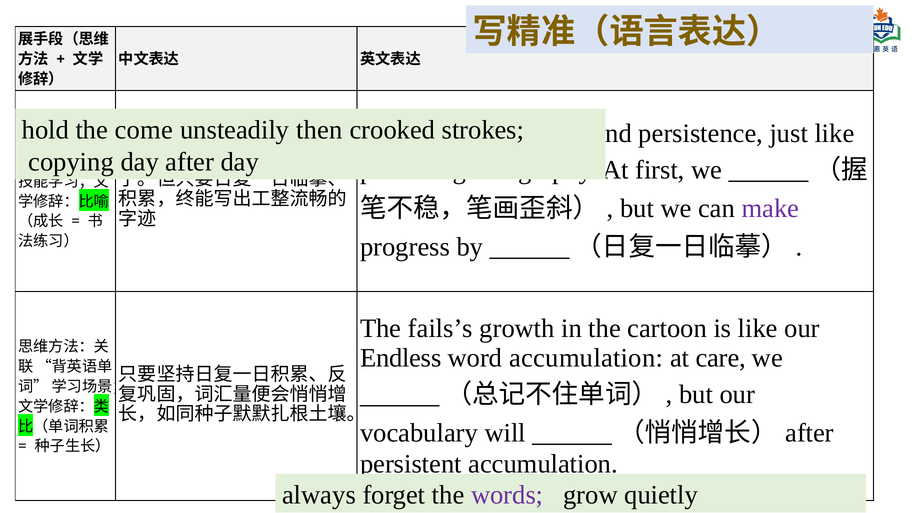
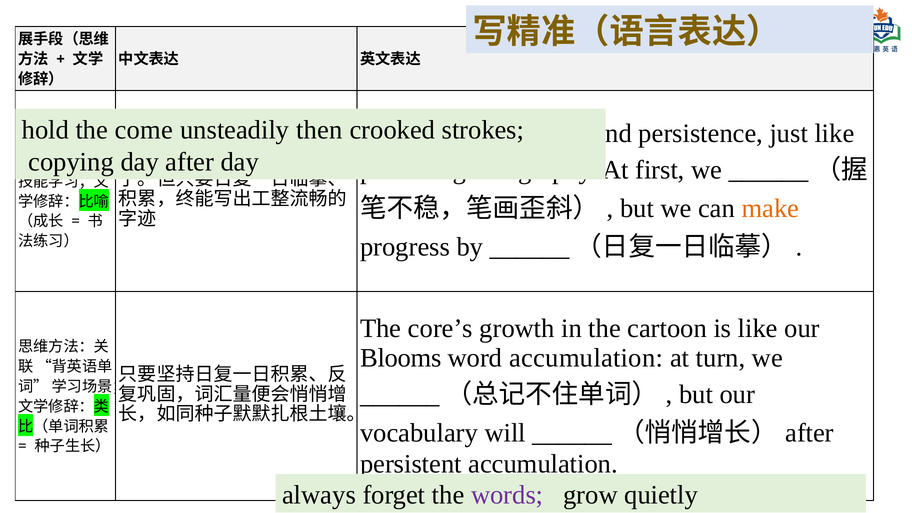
make colour: purple -> orange
fails’s: fails’s -> core’s
Endless: Endless -> Blooms
care: care -> turn
